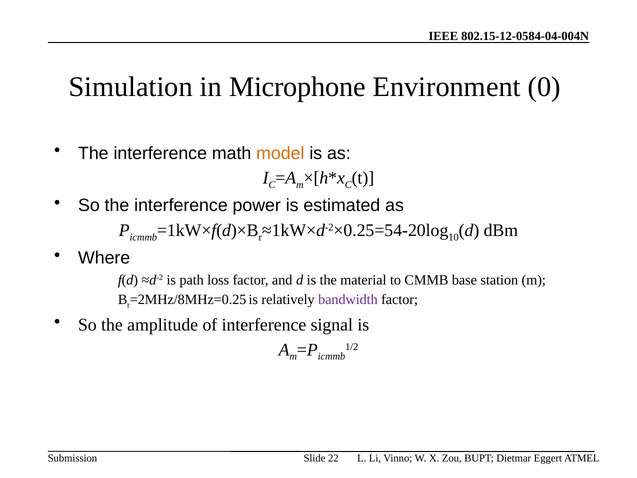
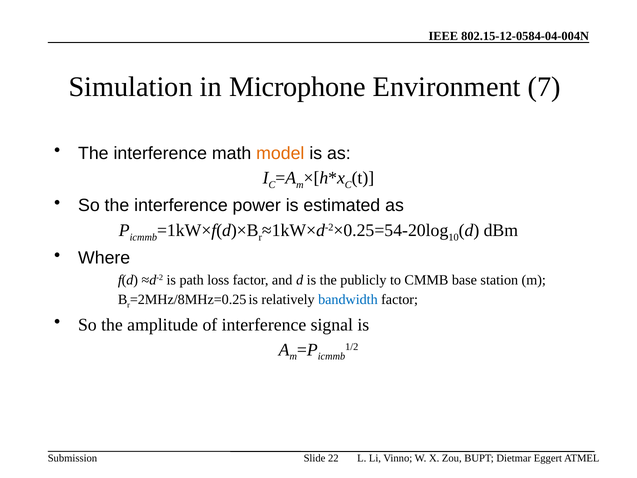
0: 0 -> 7
material: material -> publicly
bandwidth colour: purple -> blue
